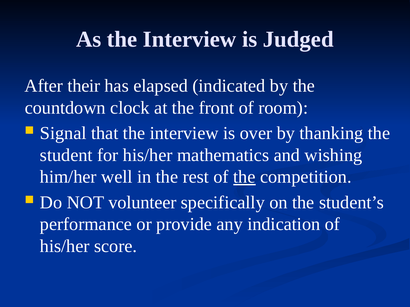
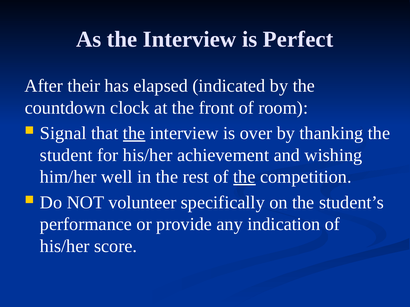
Judged: Judged -> Perfect
the at (134, 133) underline: none -> present
mathematics: mathematics -> achievement
